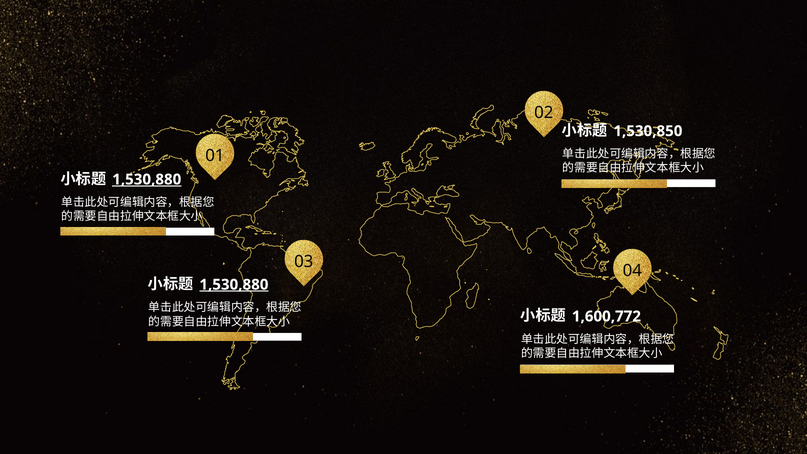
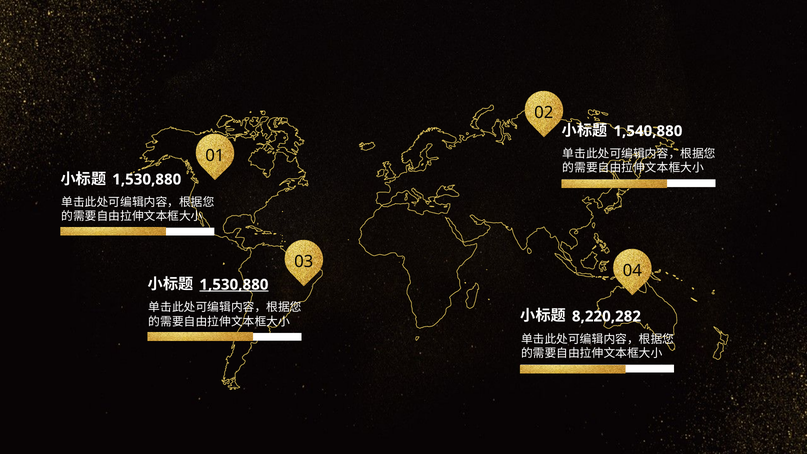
1,530,850: 1,530,850 -> 1,540,880
1,530,880 at (147, 179) underline: present -> none
1,600,772: 1,600,772 -> 8,220,282
